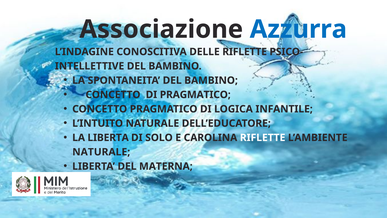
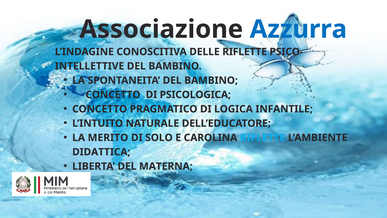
DI PRAGMATICO: PRAGMATICO -> PSICOLOGICA
LA LIBERTA: LIBERTA -> MERITO
RIFLETTE at (263, 137) colour: white -> light blue
NATURALE at (101, 152): NATURALE -> DIDATTICA
